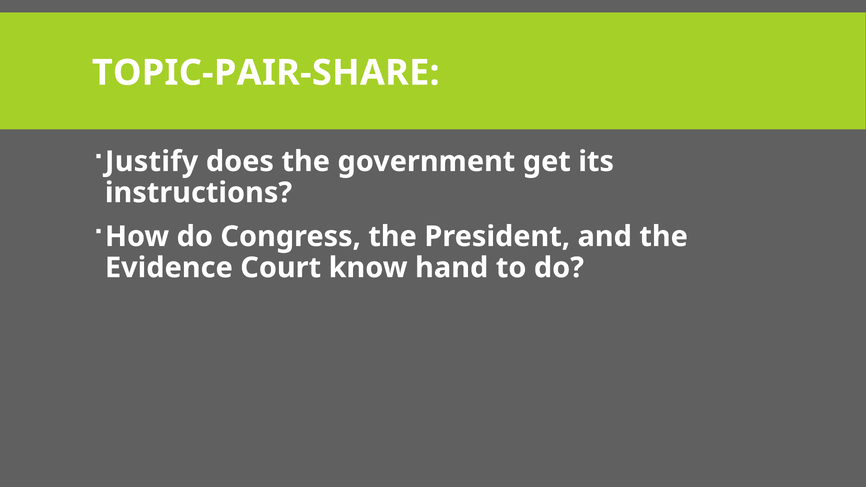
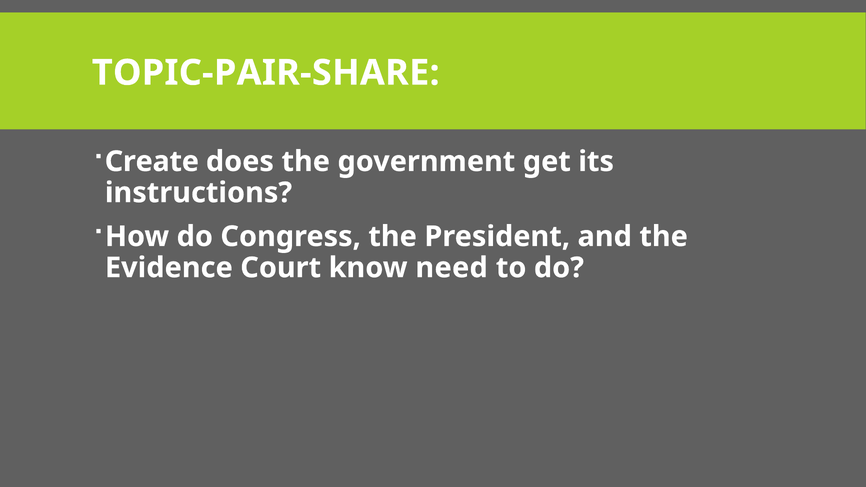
Justify: Justify -> Create
hand: hand -> need
